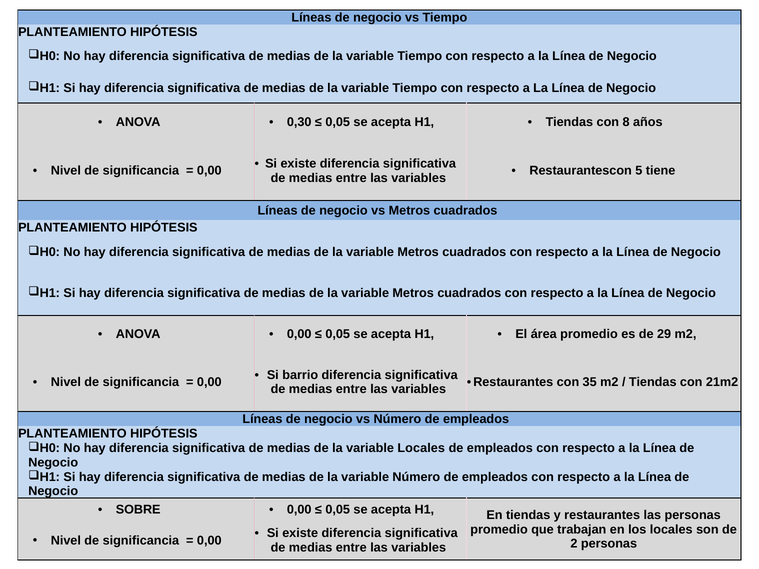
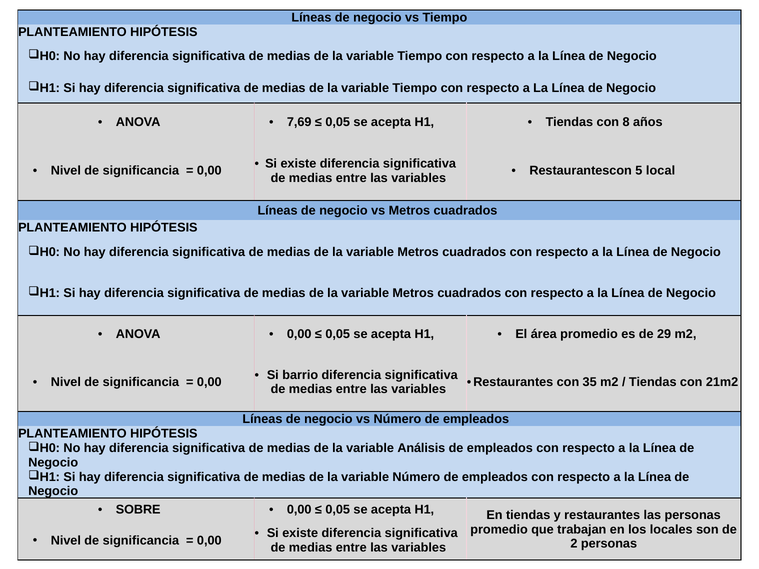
0,30: 0,30 -> 7,69
tiene: tiene -> local
variable Locales: Locales -> Análisis
